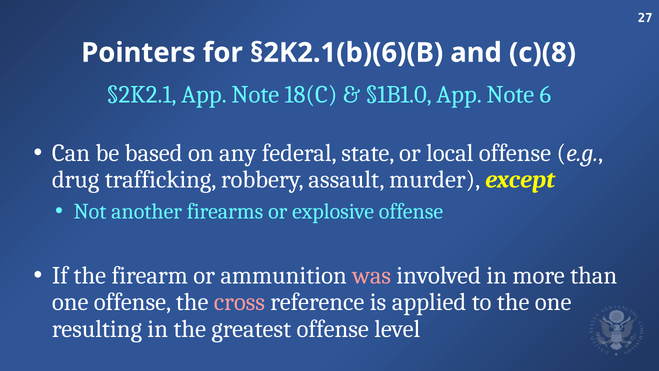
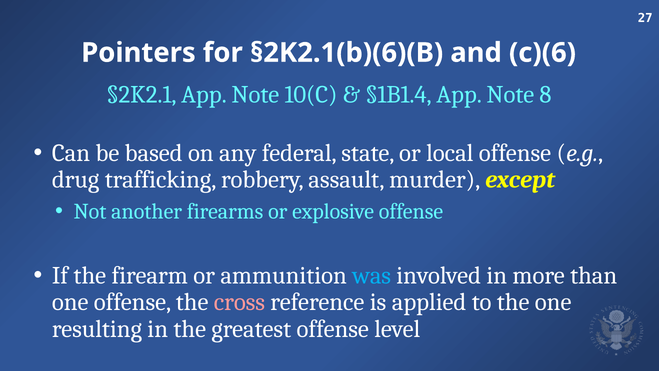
c)(8: c)(8 -> c)(6
18(C: 18(C -> 10(C
§1B1.0: §1B1.0 -> §1B1.4
6: 6 -> 8
was colour: pink -> light blue
